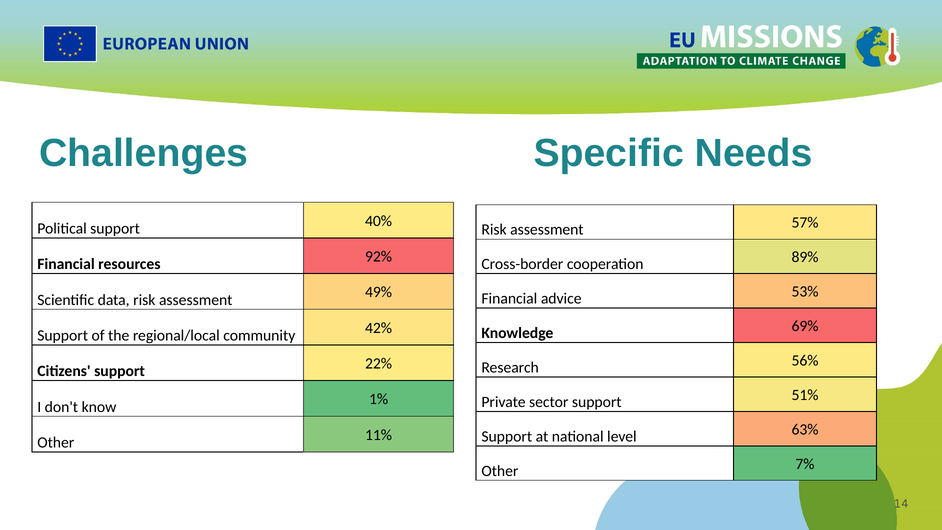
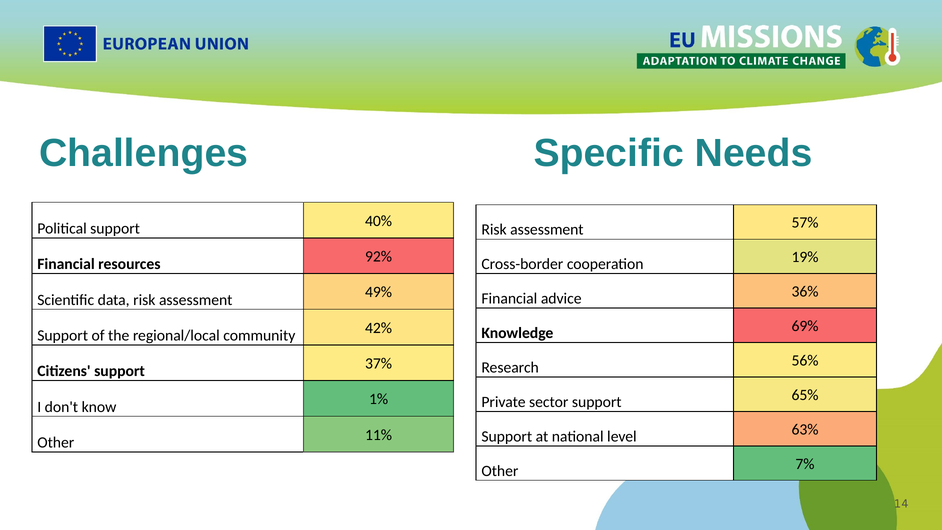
89%: 89% -> 19%
53%: 53% -> 36%
22%: 22% -> 37%
51%: 51% -> 65%
